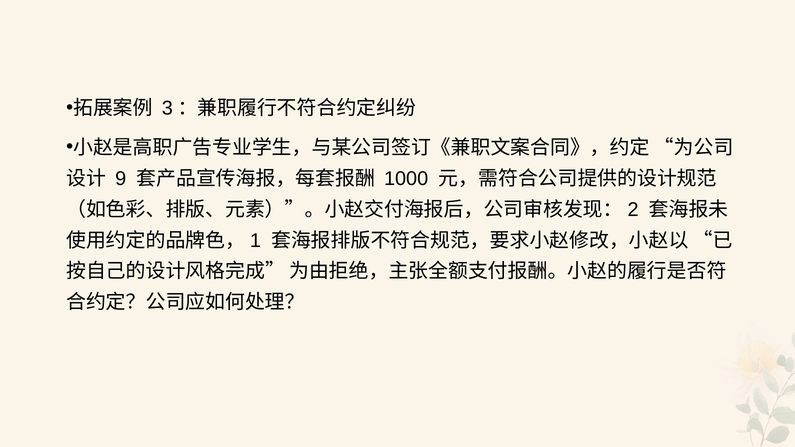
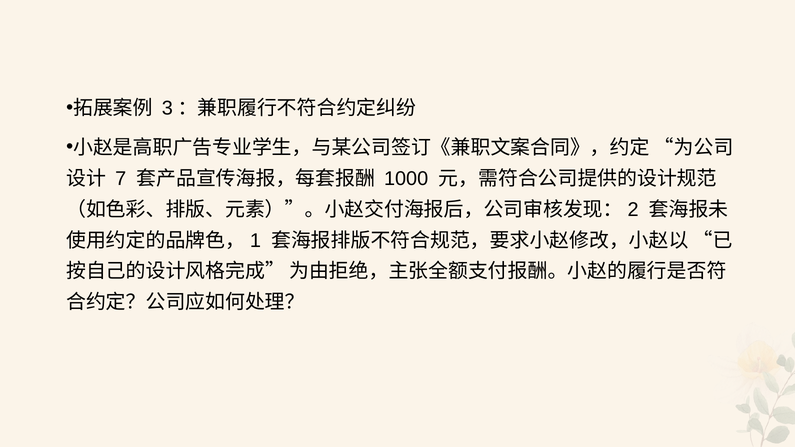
9: 9 -> 7
